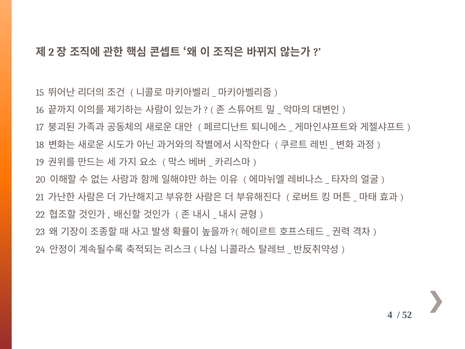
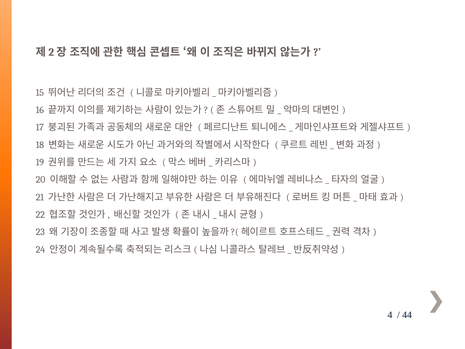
52: 52 -> 44
